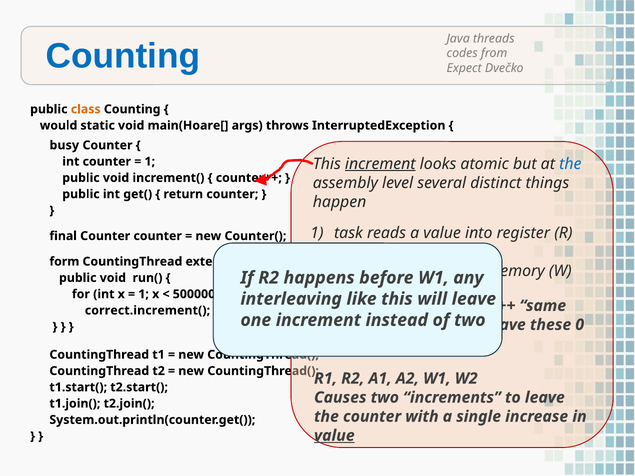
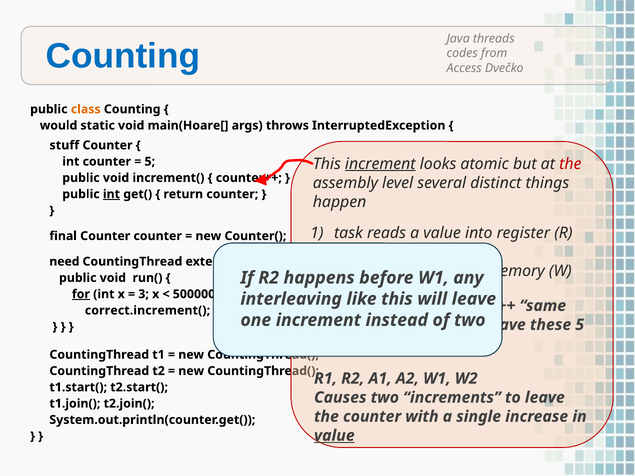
Expect: Expect -> Access
busy: busy -> stuff
the at (570, 164) colour: blue -> red
1 at (150, 162): 1 -> 5
int at (111, 194) underline: none -> present
form: form -> need
for underline: none -> present
1 at (144, 294): 1 -> 3
these 0: 0 -> 5
